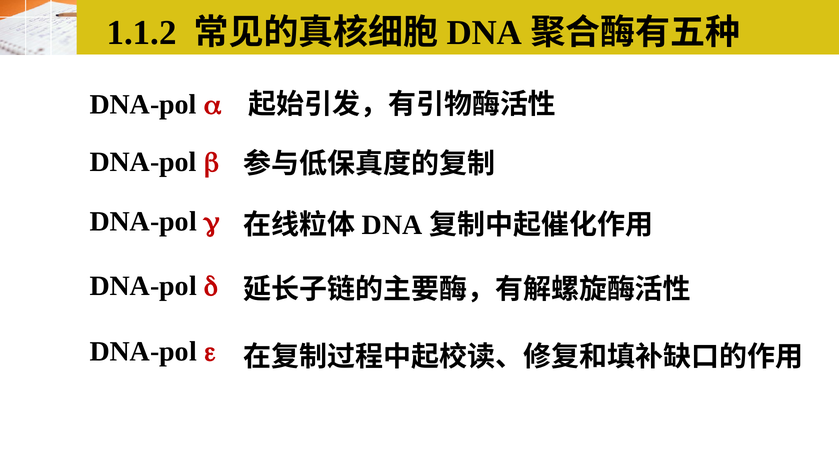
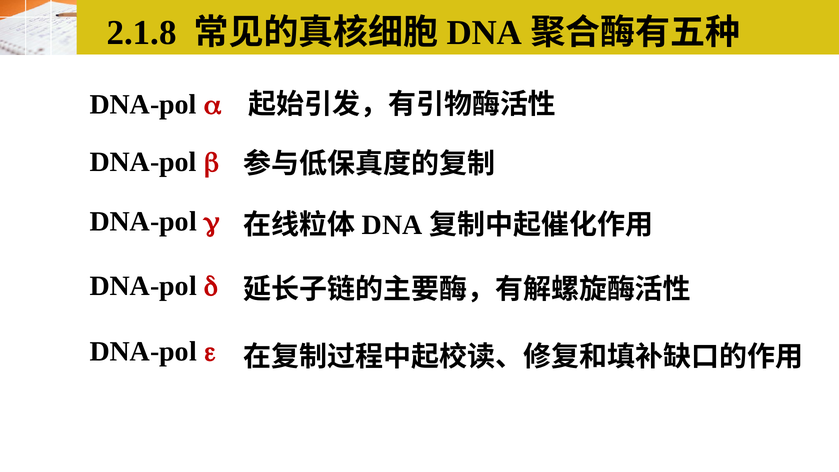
1.1.2: 1.1.2 -> 2.1.8
